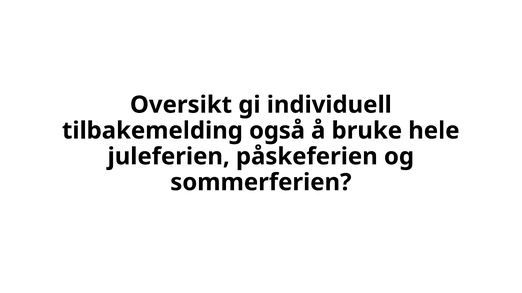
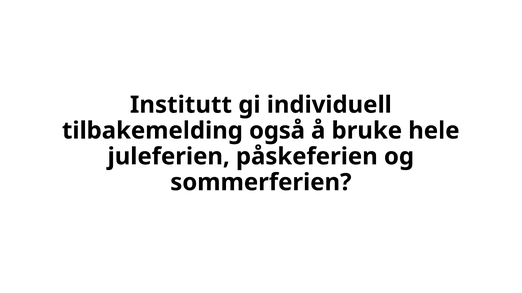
Oversikt: Oversikt -> Institutt
